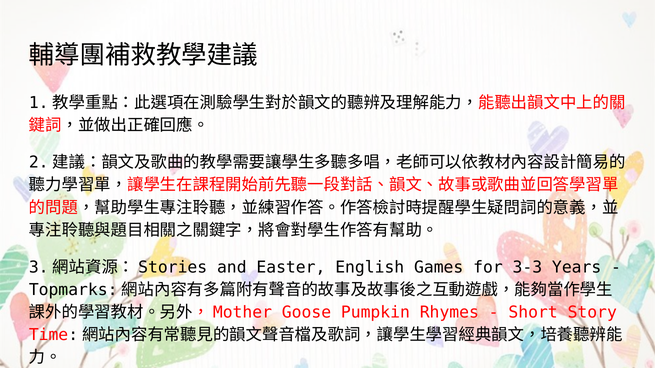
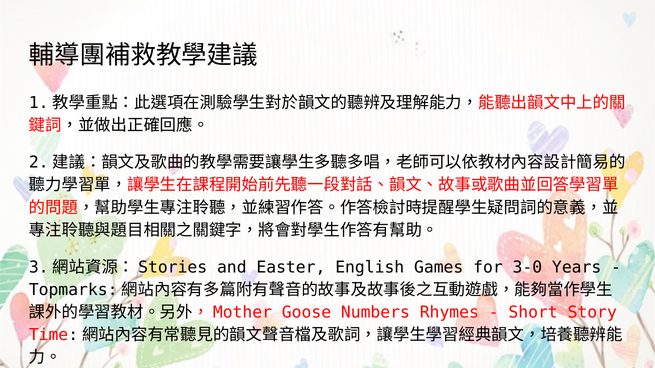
3-3: 3-3 -> 3-0
Pumpkin: Pumpkin -> Numbers
